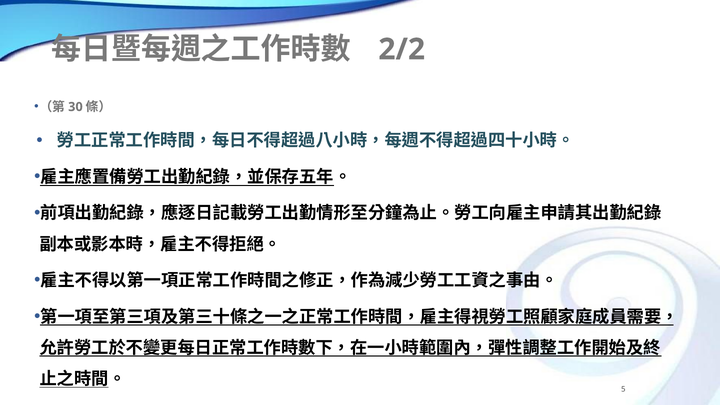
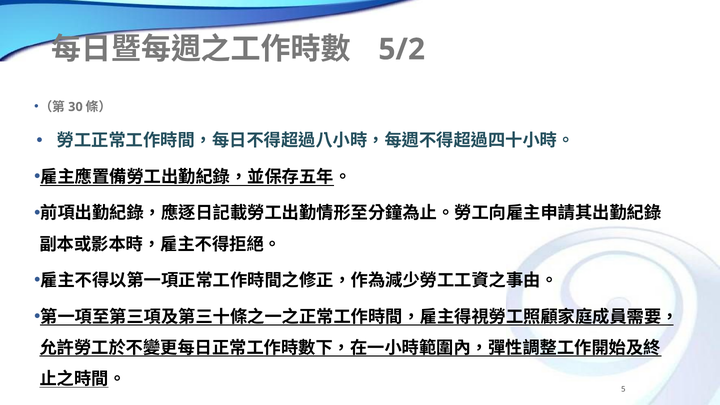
2/2: 2/2 -> 5/2
